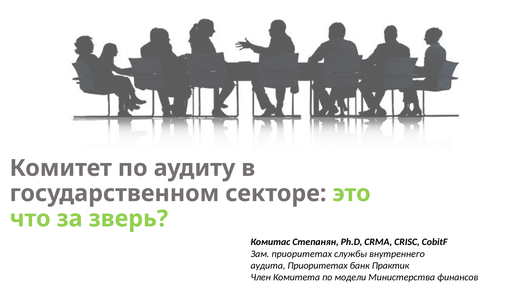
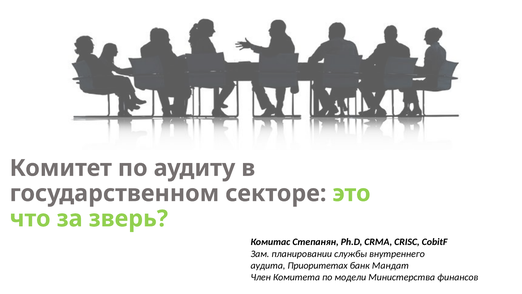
Зам приоритетах: приоритетах -> планировании
Практик: Практик -> Мандат
